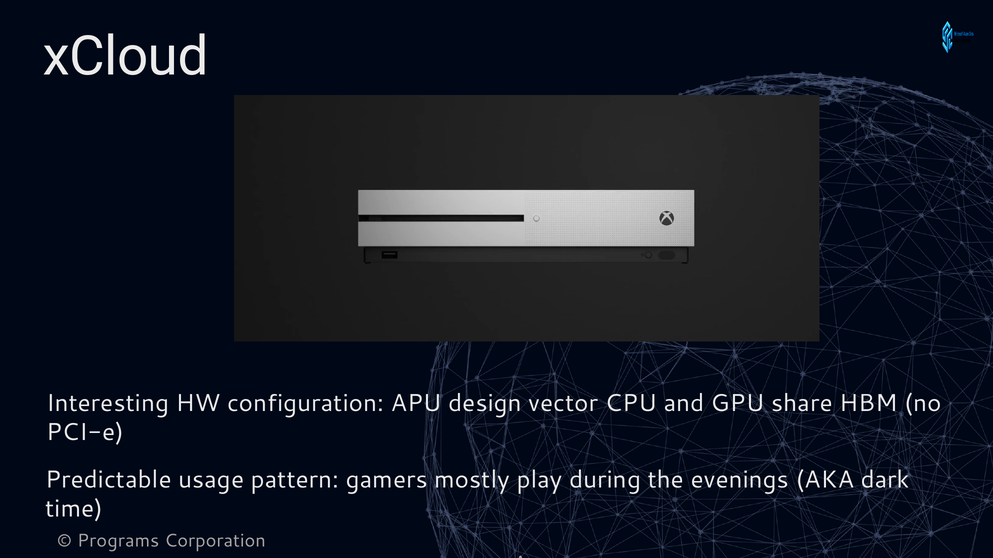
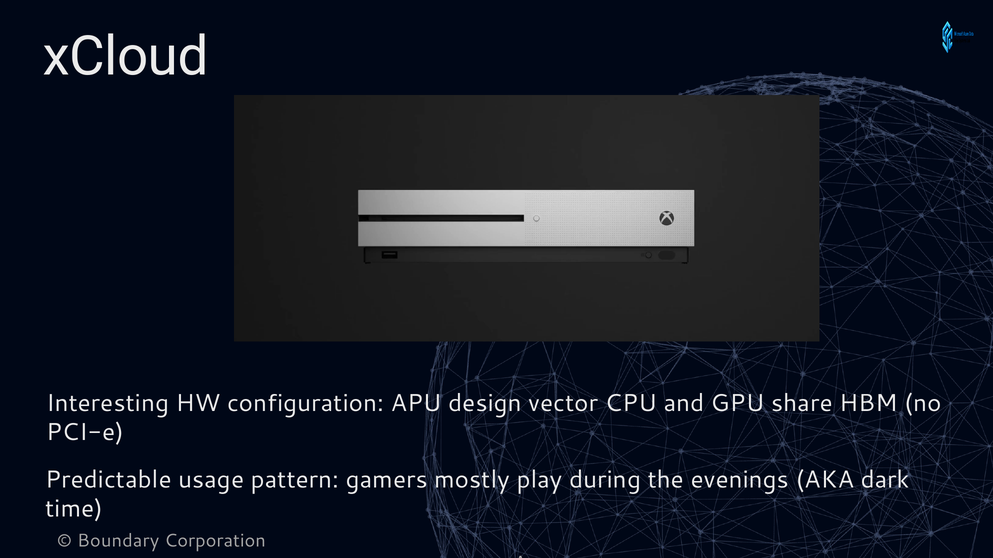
Programs: Programs -> Boundary
